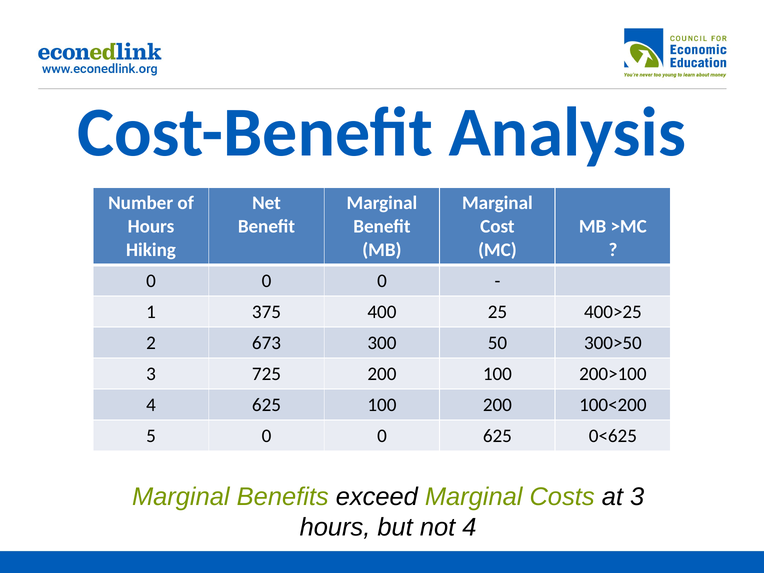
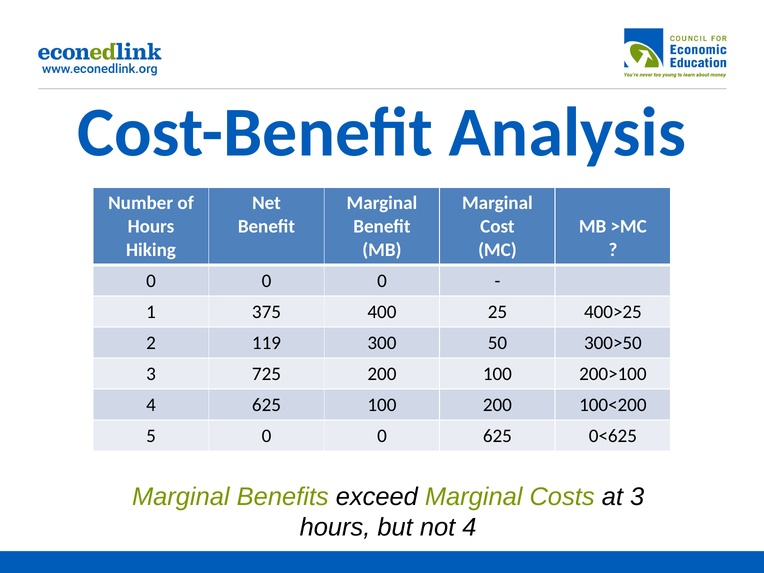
673: 673 -> 119
